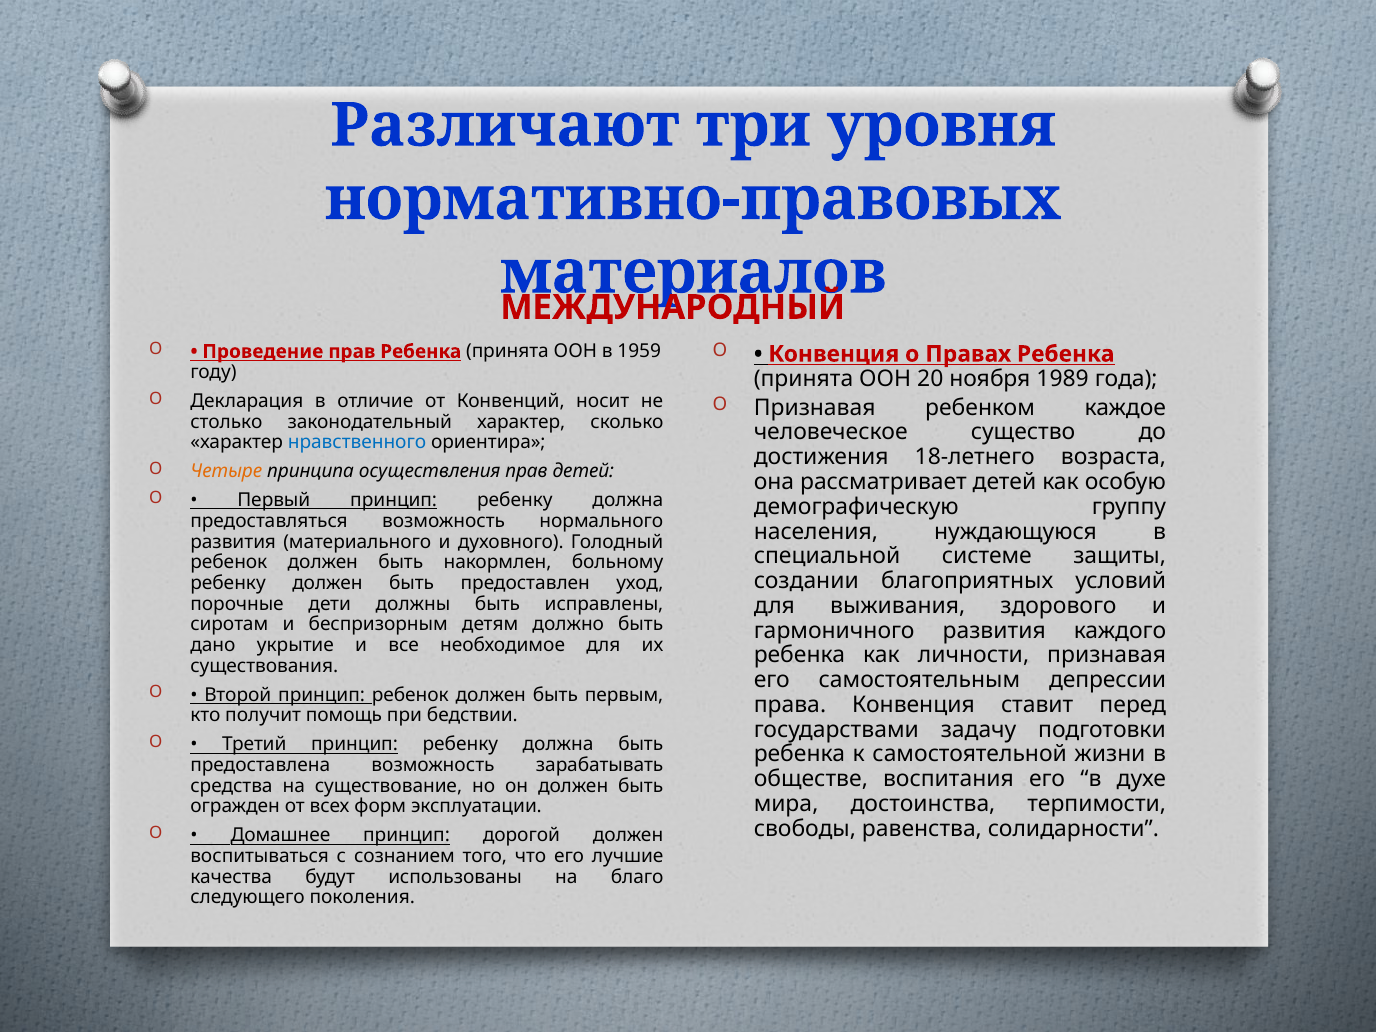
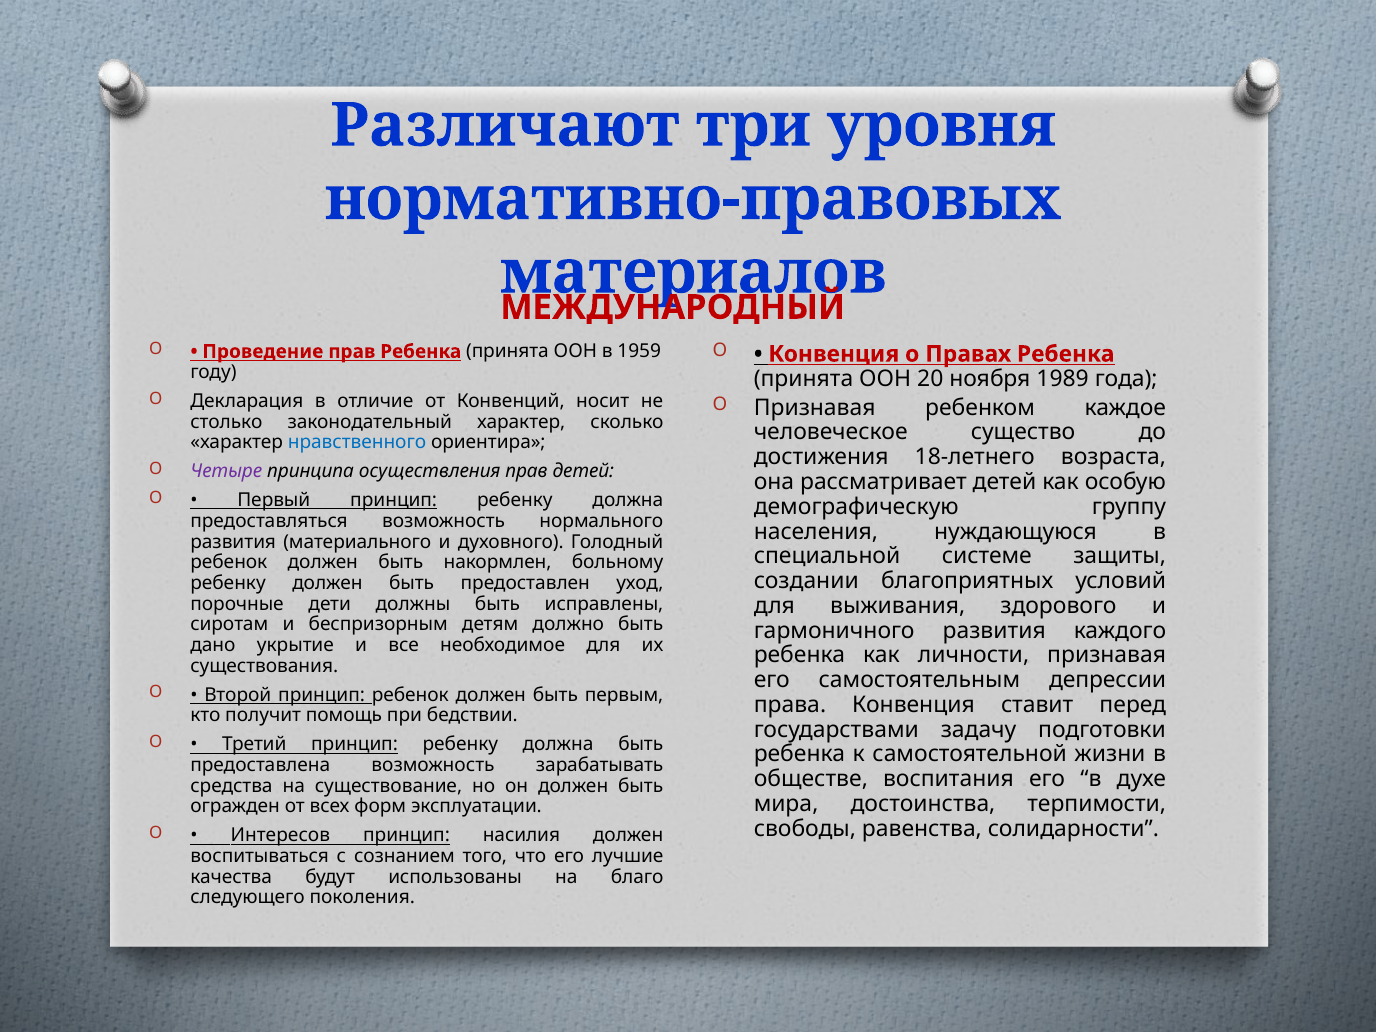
Четыре colour: orange -> purple
Домашнее: Домашнее -> Интересов
дорогой: дорогой -> насилия
